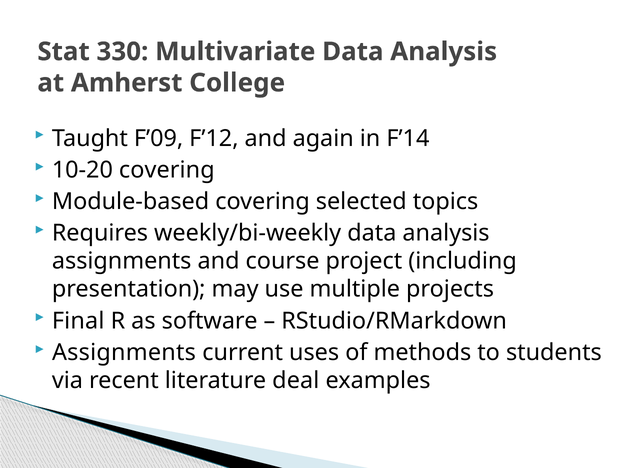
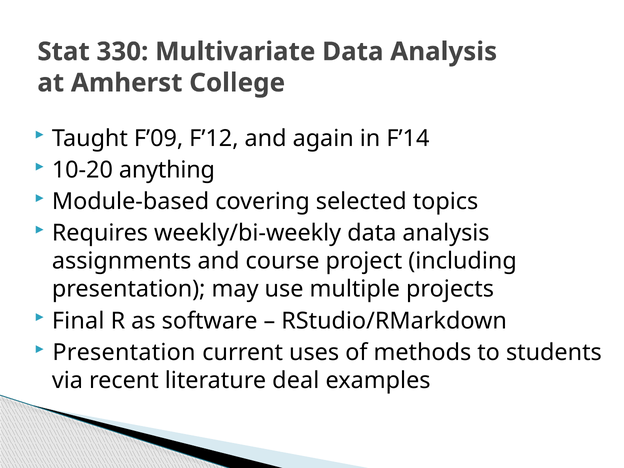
10-20 covering: covering -> anything
Assignments at (124, 352): Assignments -> Presentation
